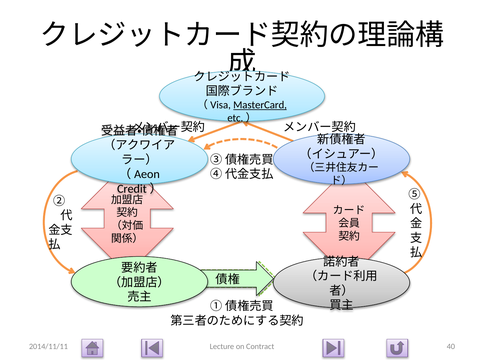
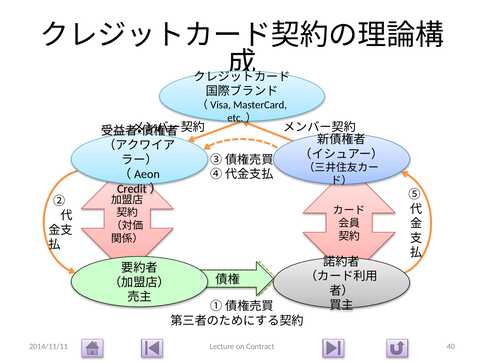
MasterCard underline: present -> none
